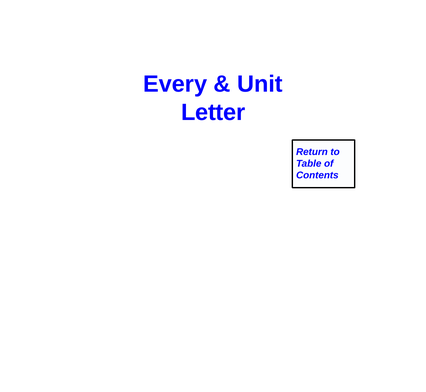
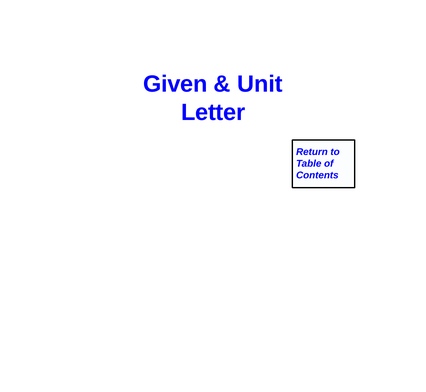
Every: Every -> Given
